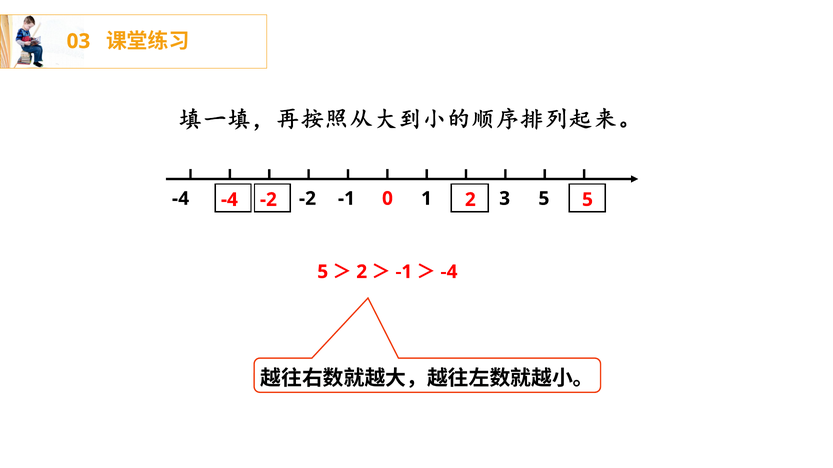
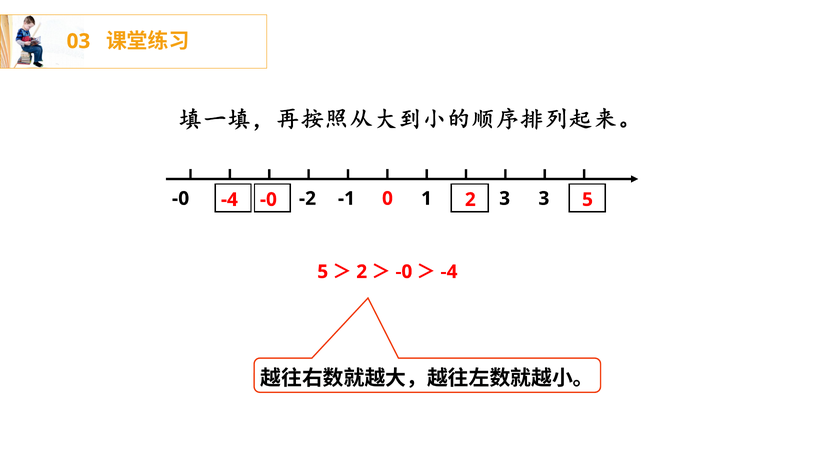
-4 at (181, 199): -4 -> -0
3 5: 5 -> 3
-4 -2: -2 -> -0
-1 at (404, 272): -1 -> -0
